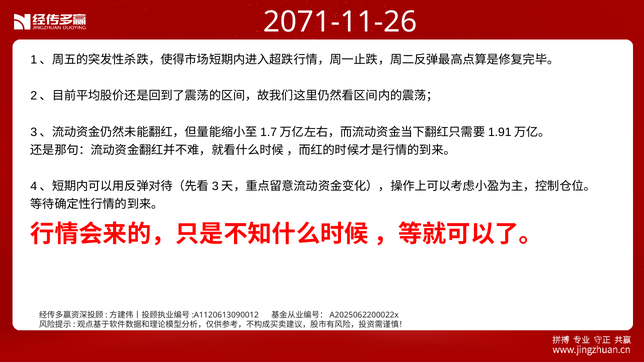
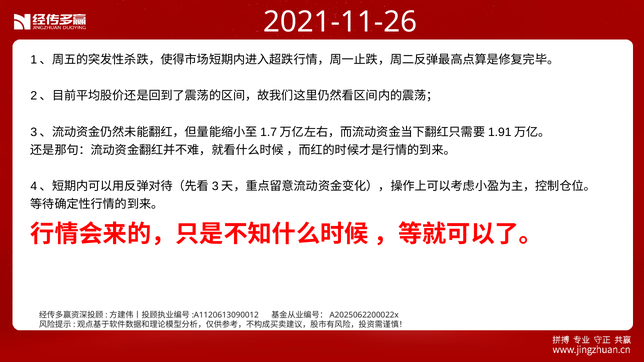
2071-11-26: 2071-11-26 -> 2021-11-26
